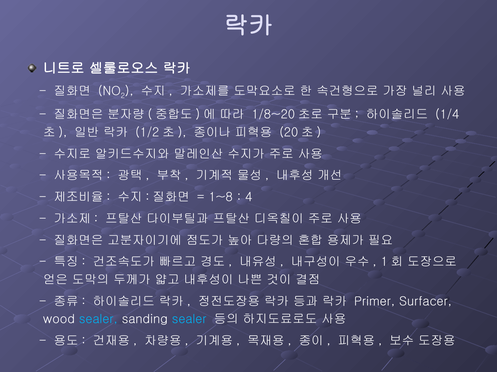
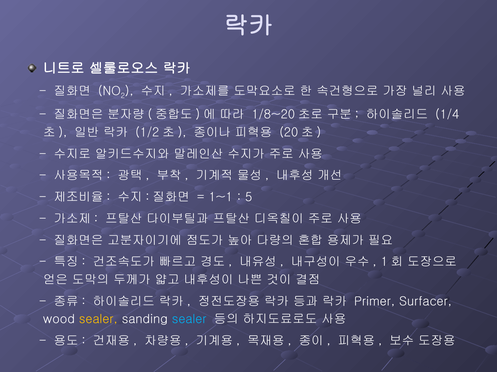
1~8: 1~8 -> 1~1
4: 4 -> 5
sealer at (98, 320) colour: light blue -> yellow
